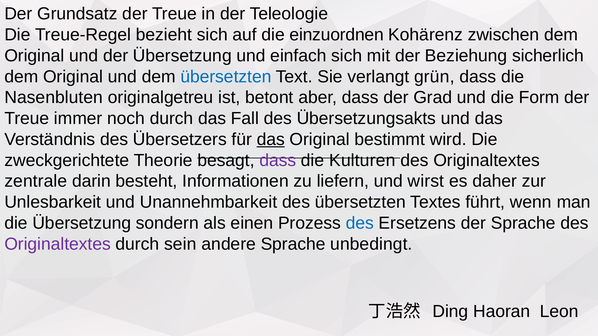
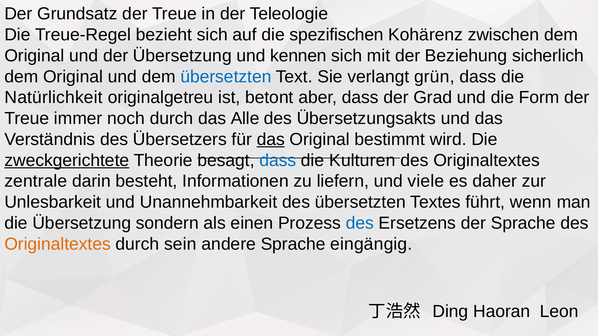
einzuordnen: einzuordnen -> spezifischen
einfach: einfach -> kennen
Nasenbluten: Nasenbluten -> Natürlichkeit
Fall: Fall -> Alle
zweckgerichtete underline: none -> present
dass at (278, 160) colour: purple -> blue
wirst: wirst -> viele
Originaltextes at (58, 244) colour: purple -> orange
unbedingt: unbedingt -> eingängig
